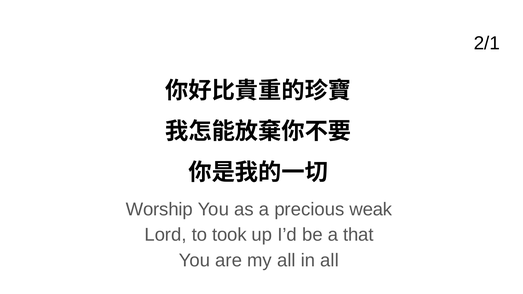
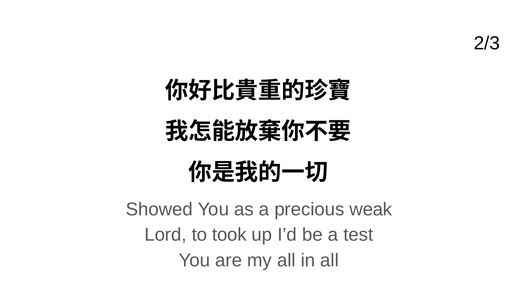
2/1: 2/1 -> 2/3
Worship: Worship -> Showed
that: that -> test
